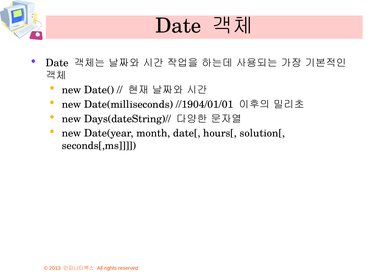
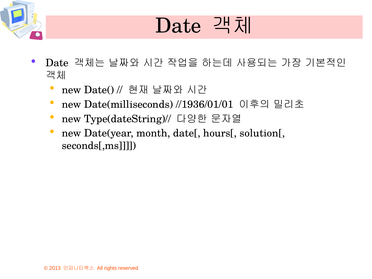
//1904/01/01: //1904/01/01 -> //1936/01/01
Days(dateString)//: Days(dateString)// -> Type(dateString)//
